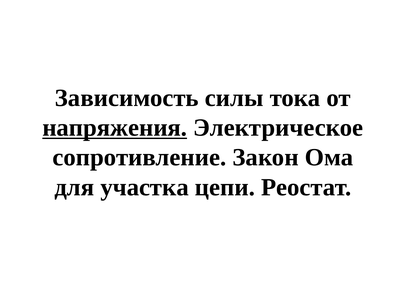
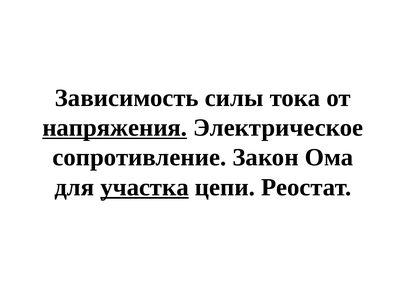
участка underline: none -> present
